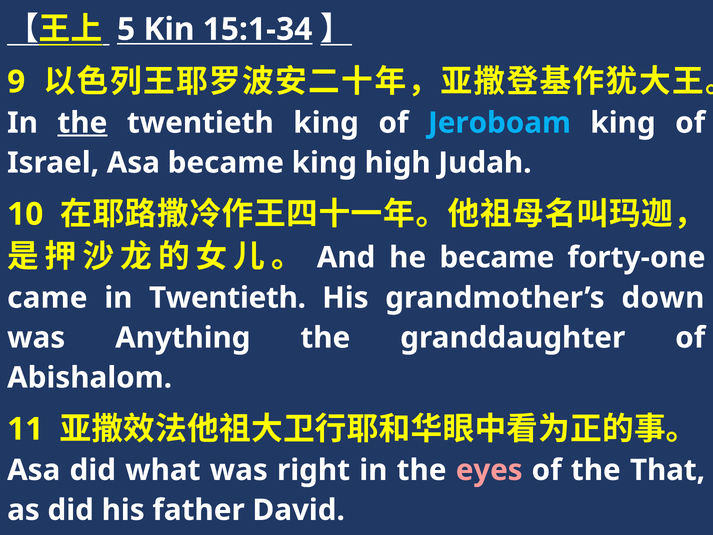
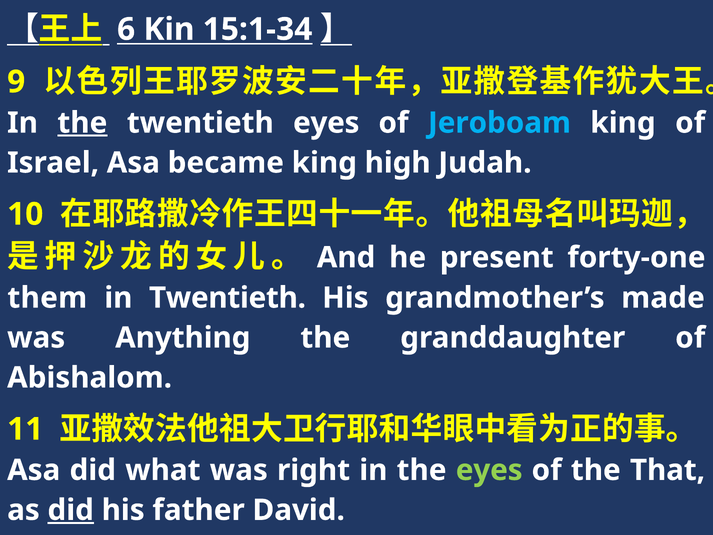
5: 5 -> 6
twentieth king: king -> eyes
he became: became -> present
came: came -> them
down: down -> made
eyes at (489, 470) colour: pink -> light green
did at (71, 510) underline: none -> present
